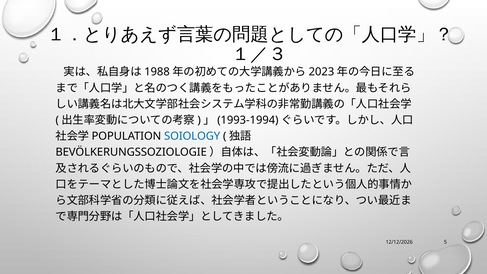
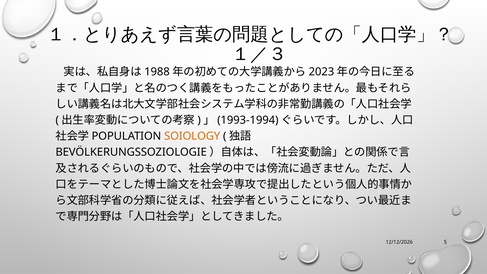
SOIOLOGY colour: blue -> orange
